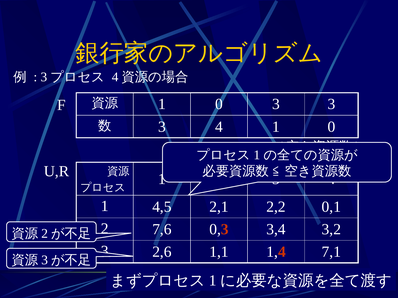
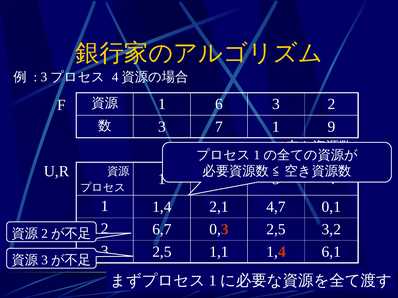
0 at (219, 104): 0 -> 6
3 3: 3 -> 2
4 at (219, 127): 4 -> 7
0 at (331, 127): 0 -> 9
1 4,5: 4,5 -> 1,4
2,2: 2,2 -> 4,7
7,6: 7,6 -> 6,7
0,3 3,4: 3,4 -> 2,5
2,6 at (162, 252): 2,6 -> 2,5
7,1: 7,1 -> 6,1
